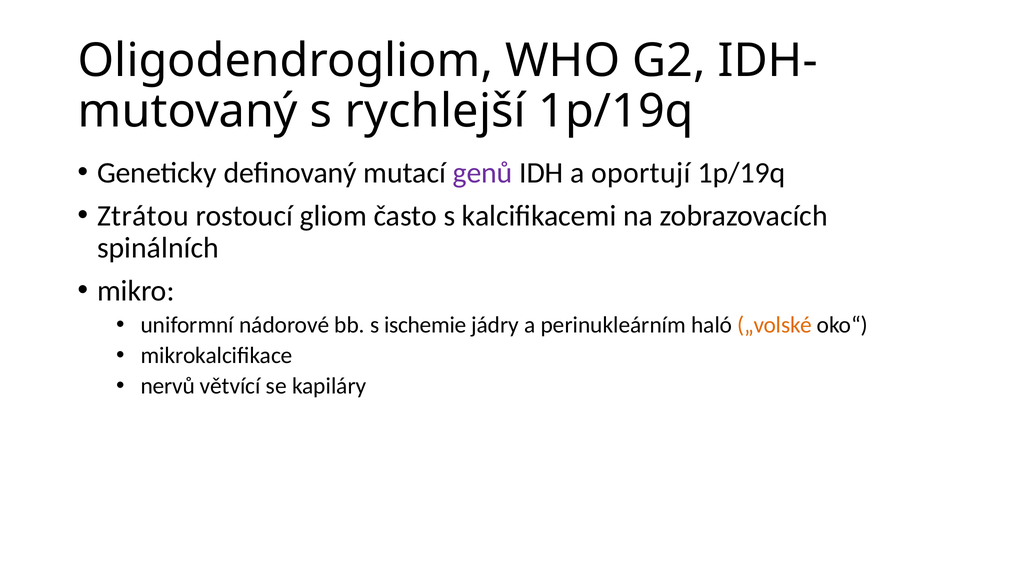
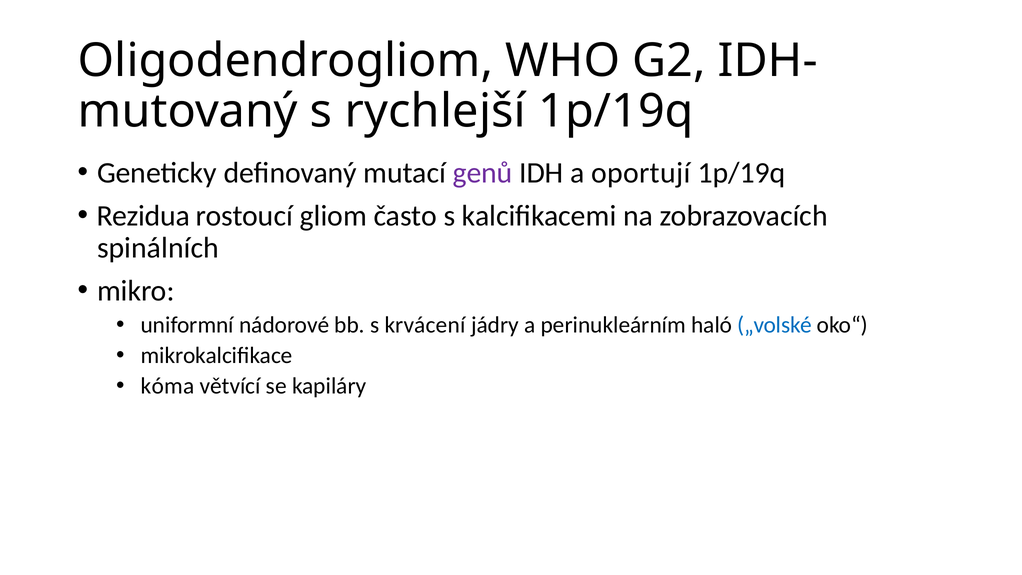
Ztrátou: Ztrátou -> Rezidua
ischemie: ischemie -> krvácení
„volské colour: orange -> blue
nervů: nervů -> kóma
